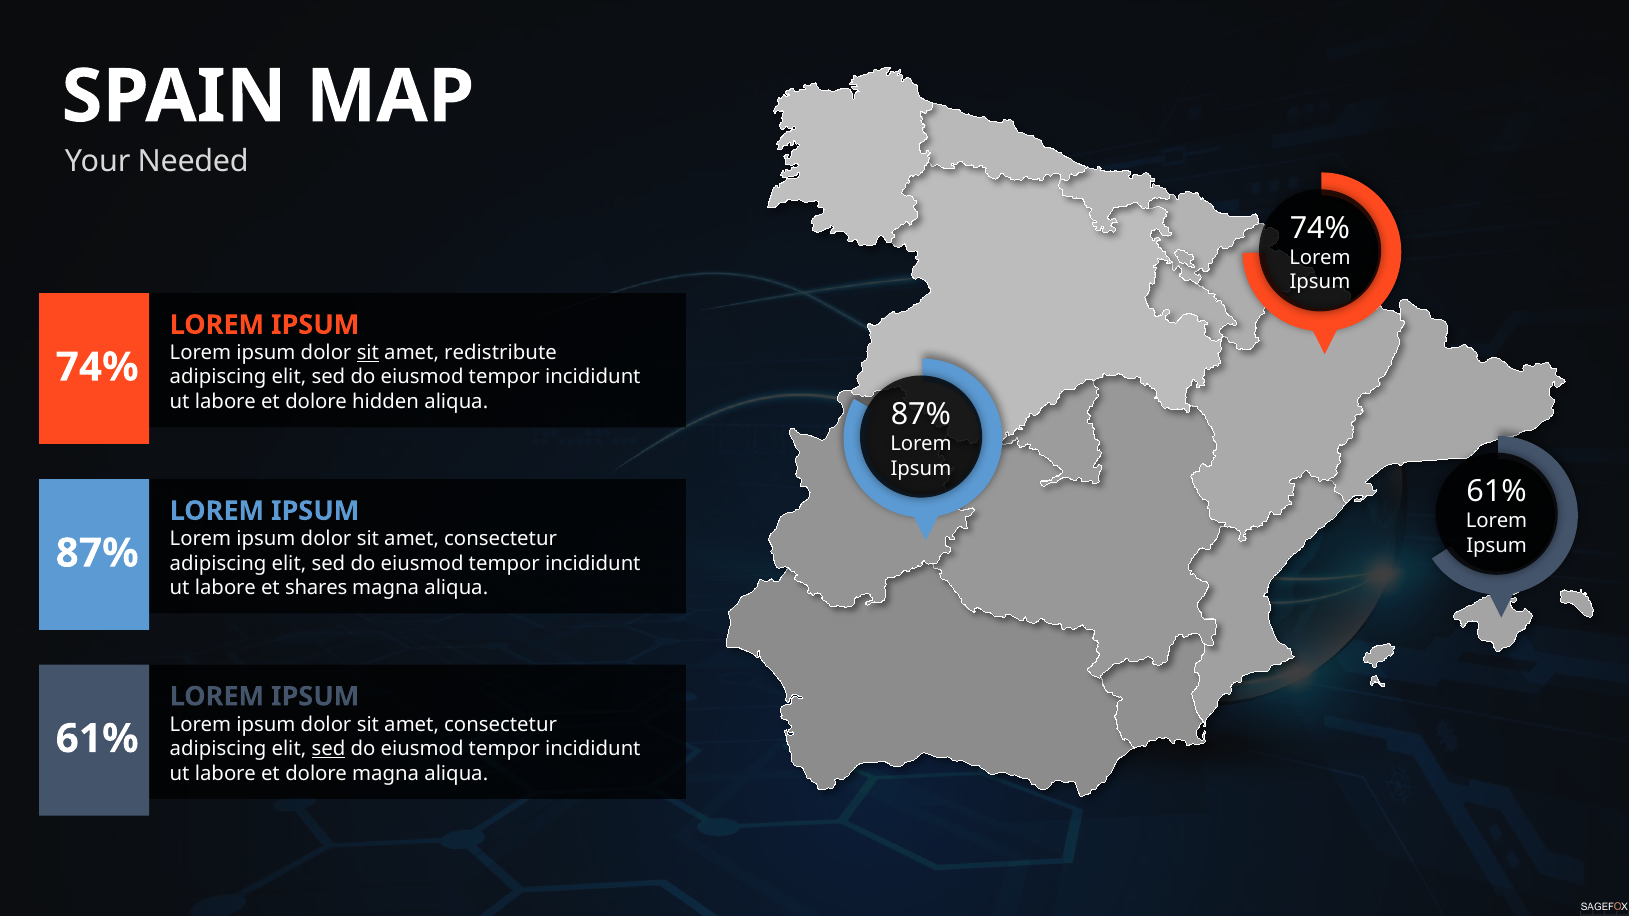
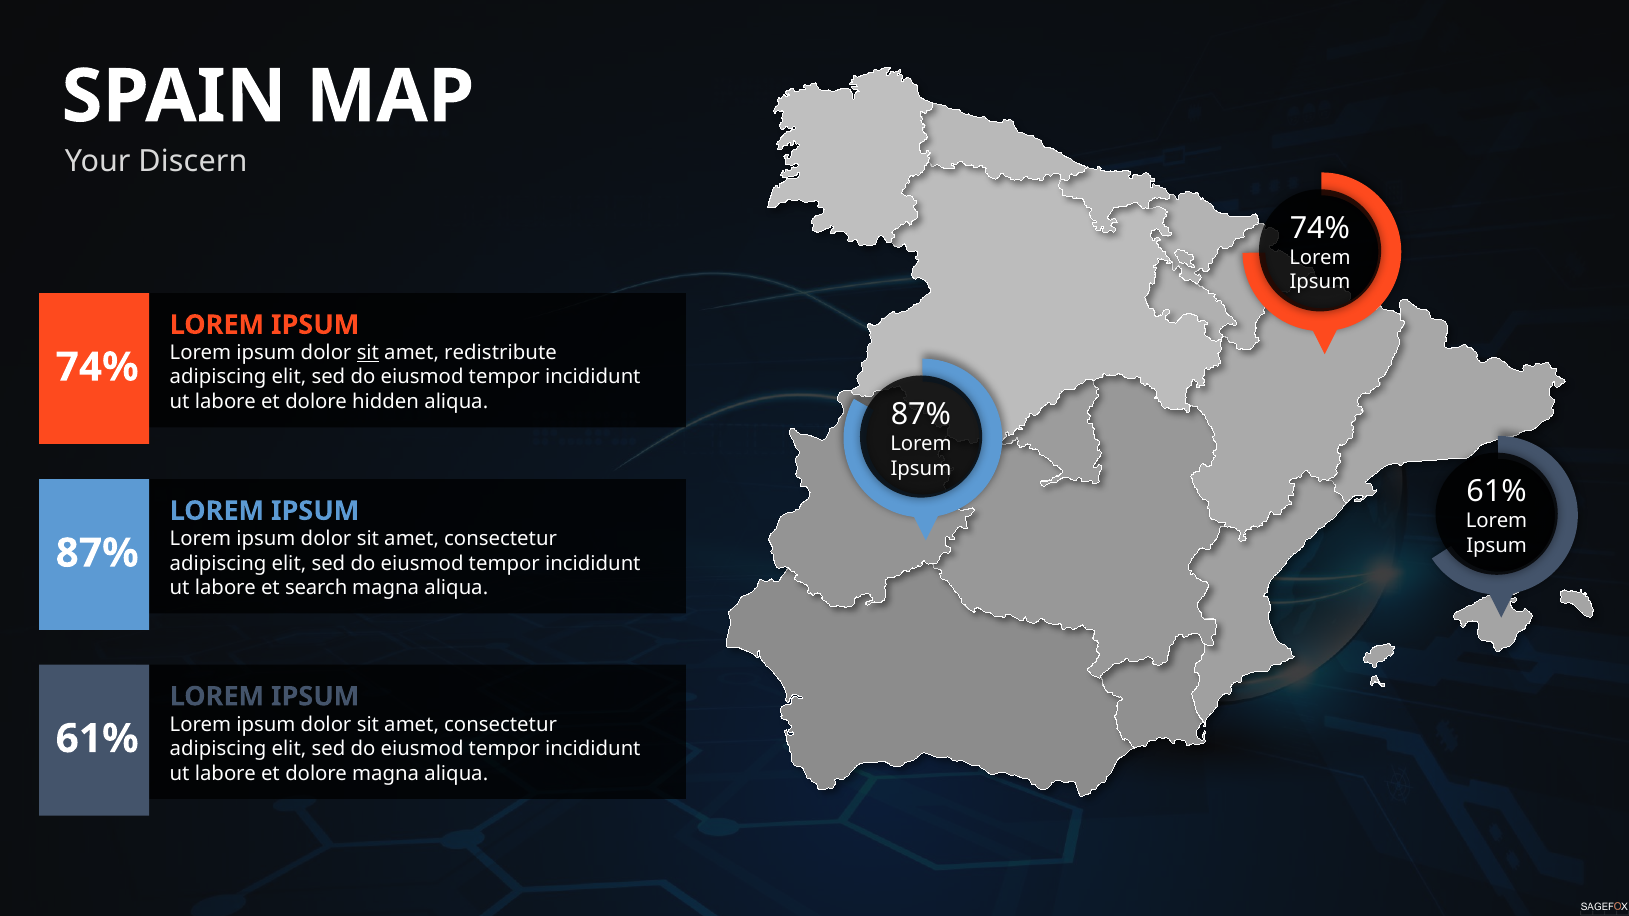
Needed: Needed -> Discern
shares: shares -> search
sed at (328, 749) underline: present -> none
